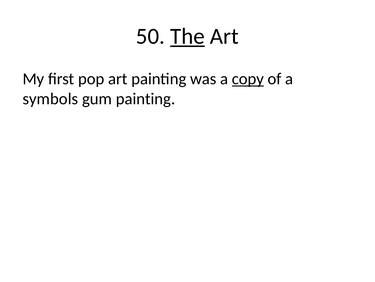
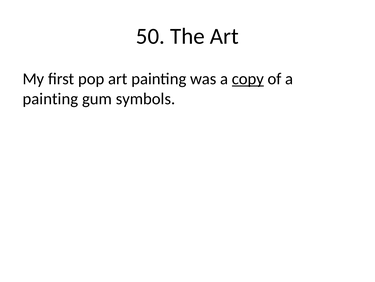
The underline: present -> none
symbols at (50, 99): symbols -> painting
gum painting: painting -> symbols
